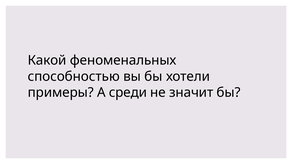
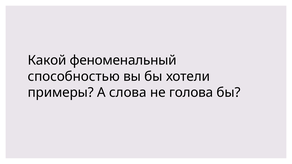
феноменальных: феноменальных -> феноменальный
среди: среди -> слова
значит: значит -> голова
